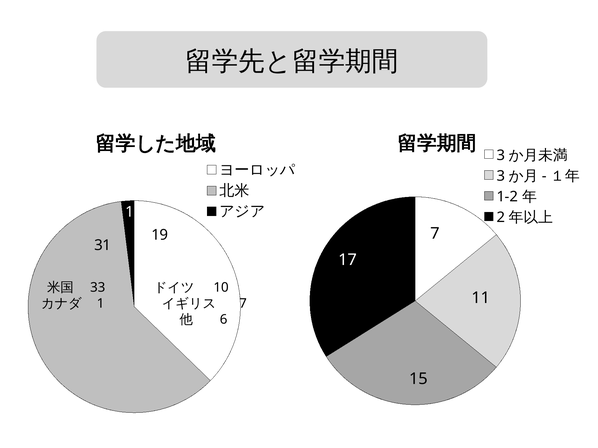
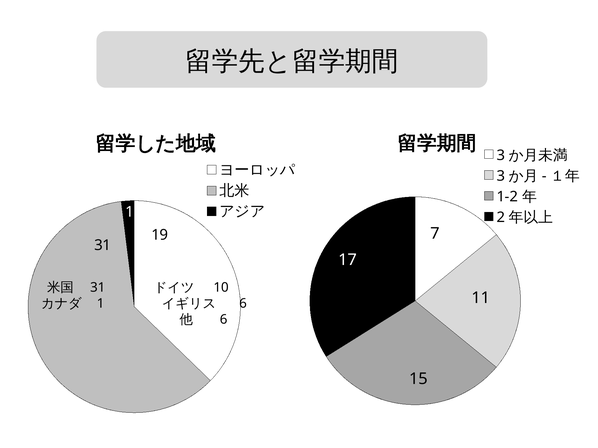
33 at (98, 288): 33 -> 31
7 at (243, 304): 7 -> 6
